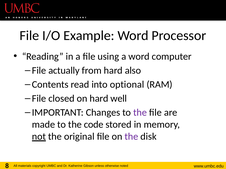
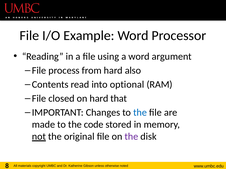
computer: computer -> argument
actually: actually -> process
well: well -> that
the at (140, 113) colour: purple -> blue
